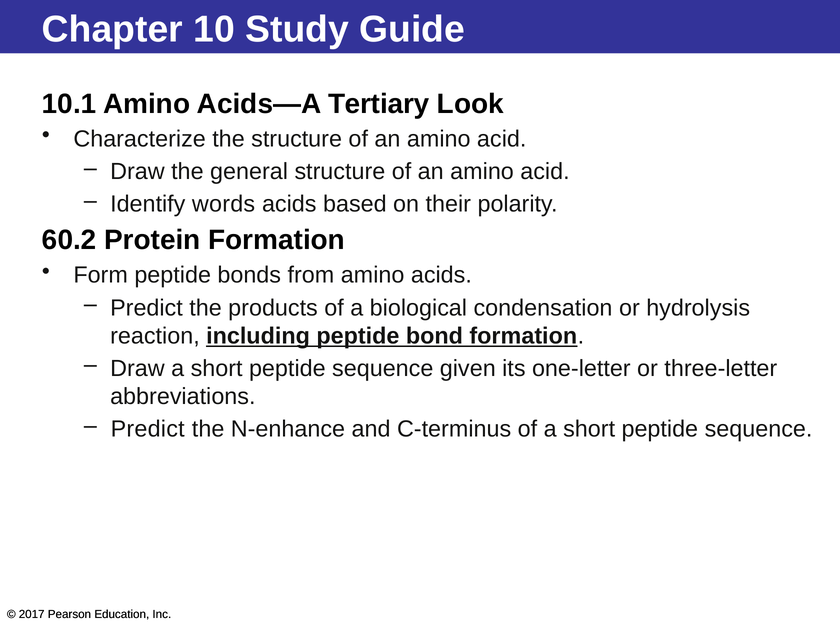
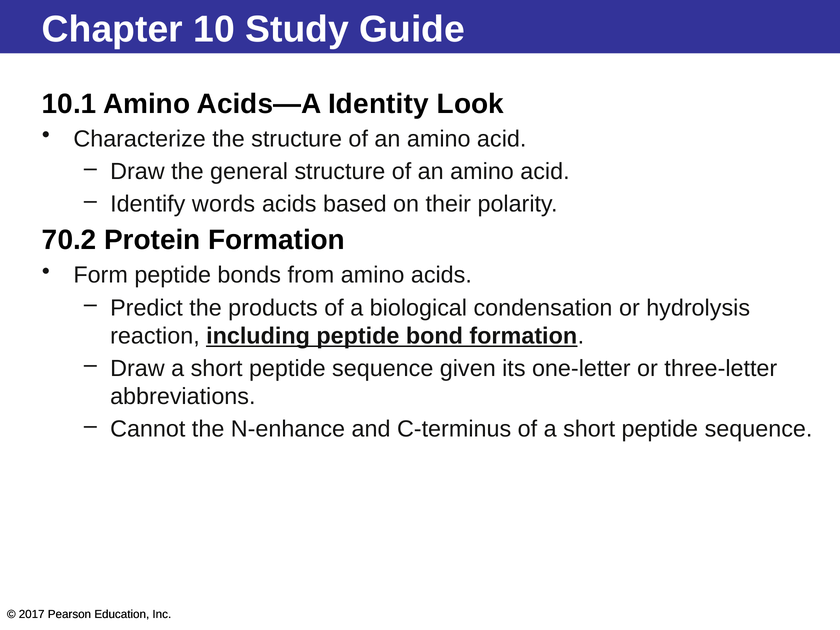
Tertiary: Tertiary -> Identity
60.2: 60.2 -> 70.2
Predict at (148, 429): Predict -> Cannot
